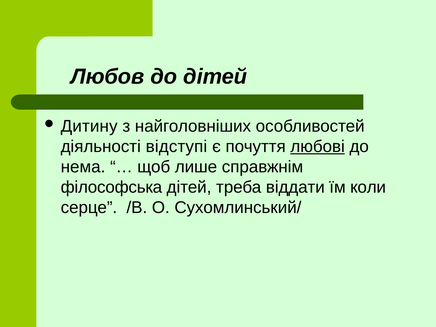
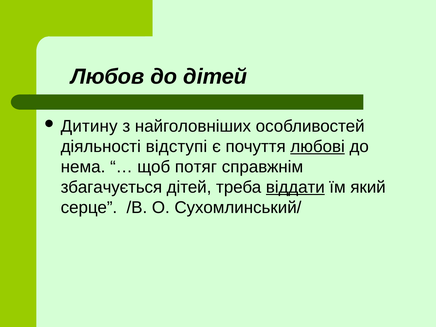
лише: лише -> потяг
філософська: філософська -> збагачується
віддати underline: none -> present
коли: коли -> який
